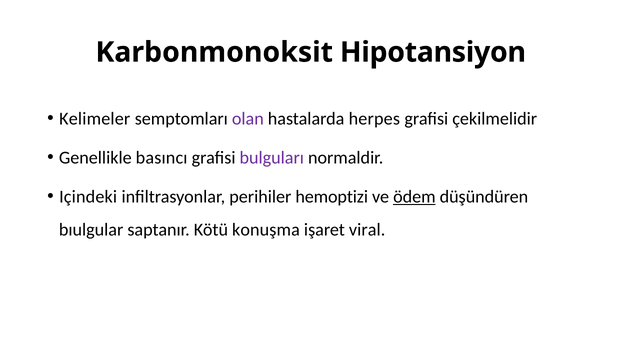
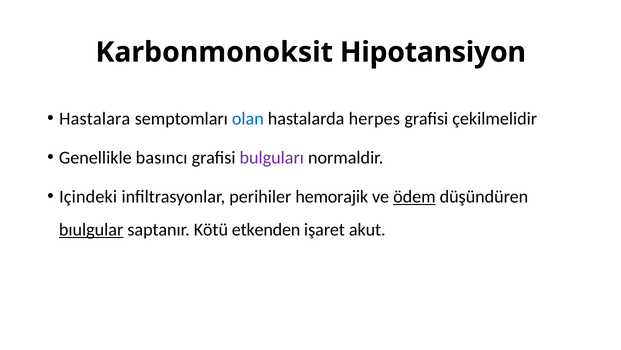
Kelimeler: Kelimeler -> Hastalara
olan colour: purple -> blue
hemoptizi: hemoptizi -> hemorajik
bıulgular underline: none -> present
konuşma: konuşma -> etkenden
viral: viral -> akut
